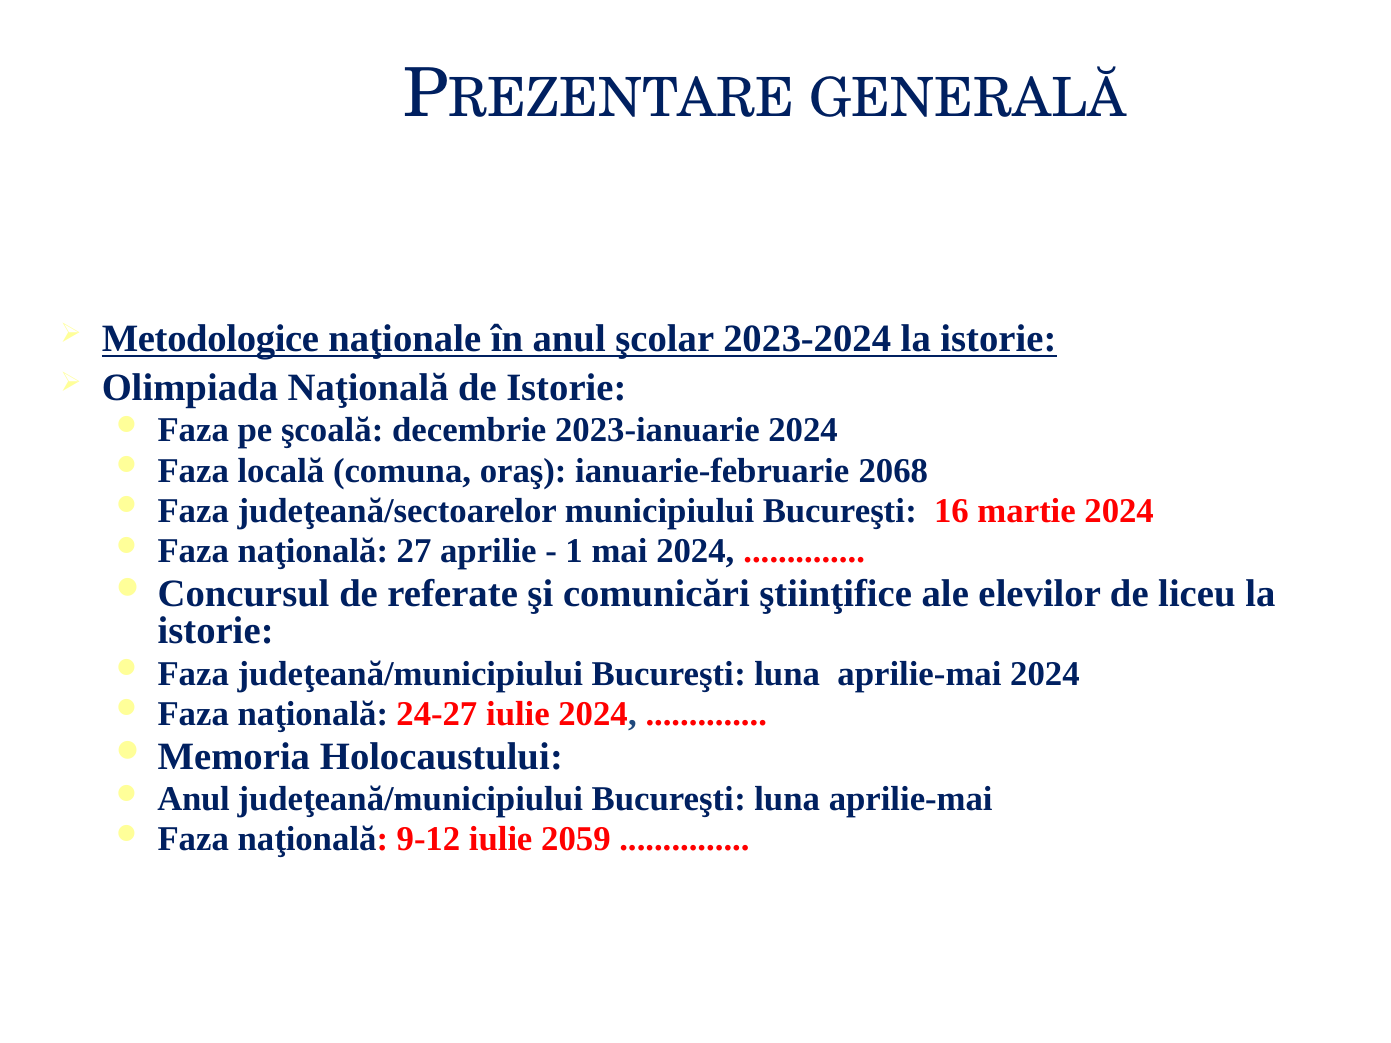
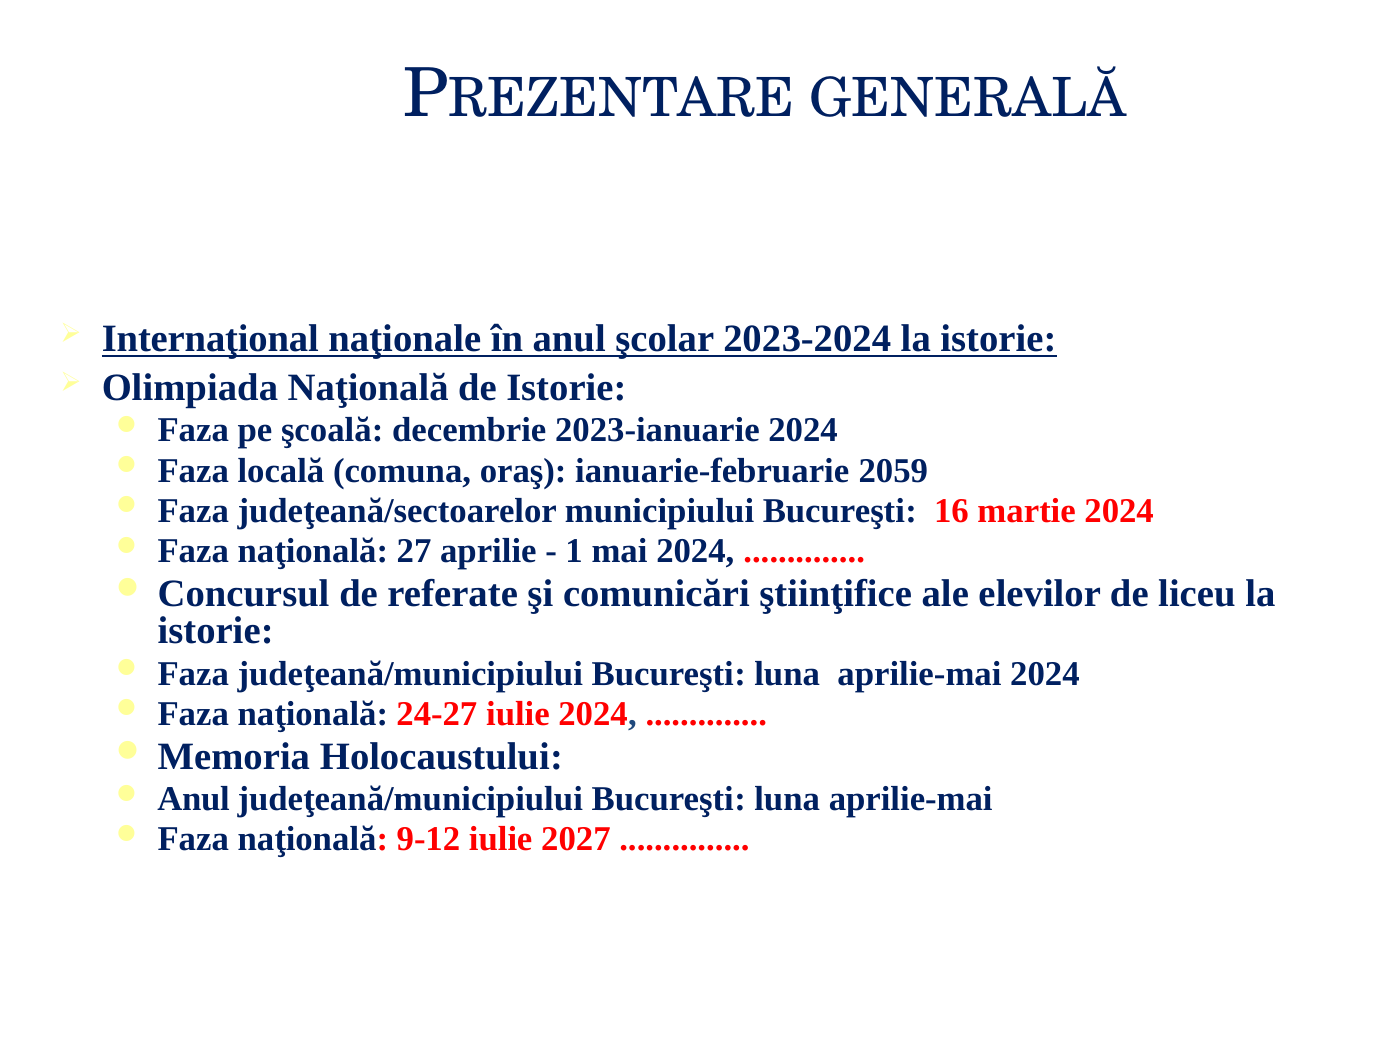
Metodologice: Metodologice -> Internaţional
2068: 2068 -> 2059
2059: 2059 -> 2027
